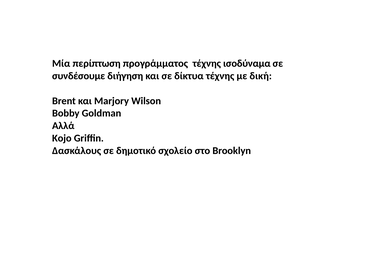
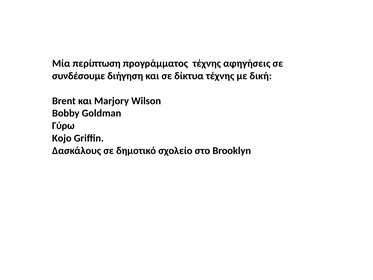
ισοδύναμα: ισοδύναμα -> αφηγήσεις
Αλλά: Αλλά -> Γύρω
